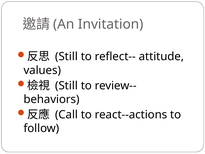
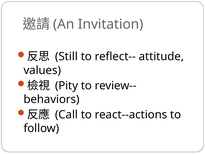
Still at (66, 85): Still -> Pity
